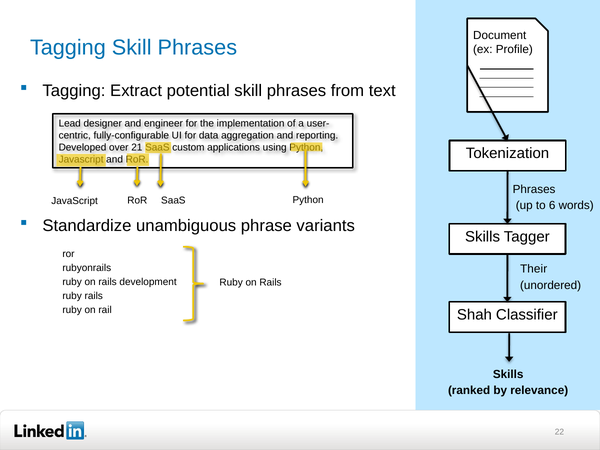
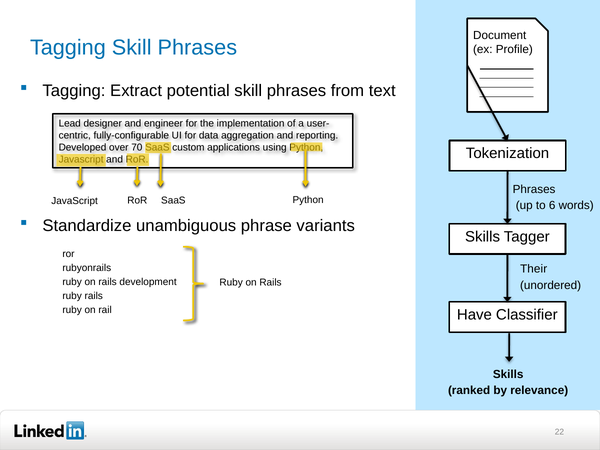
21: 21 -> 70
Shah: Shah -> Have
